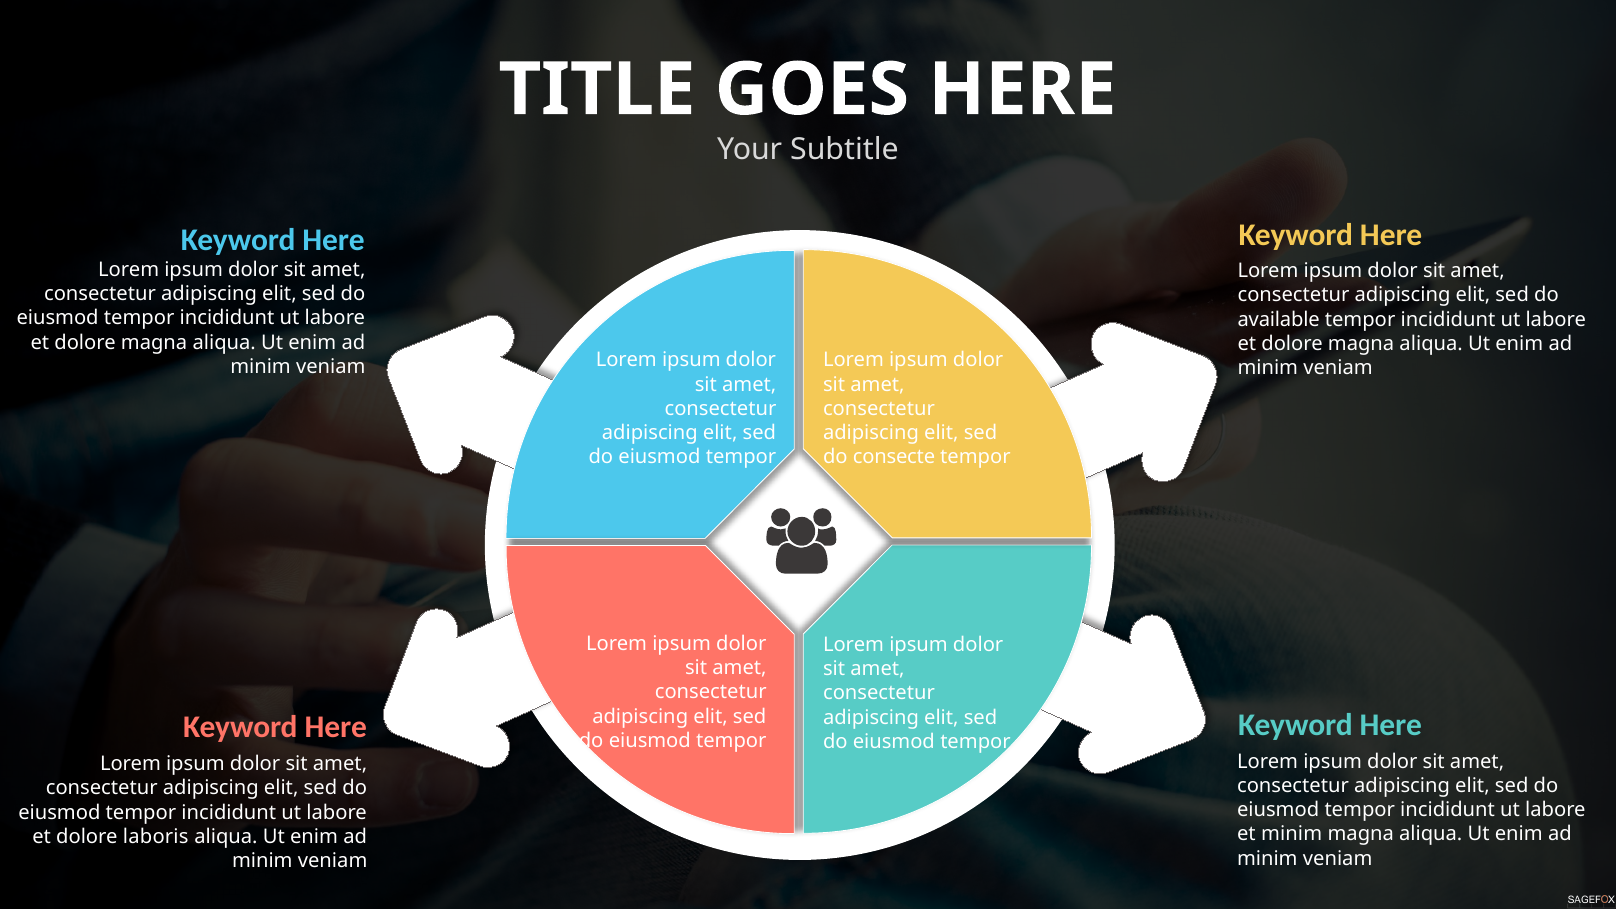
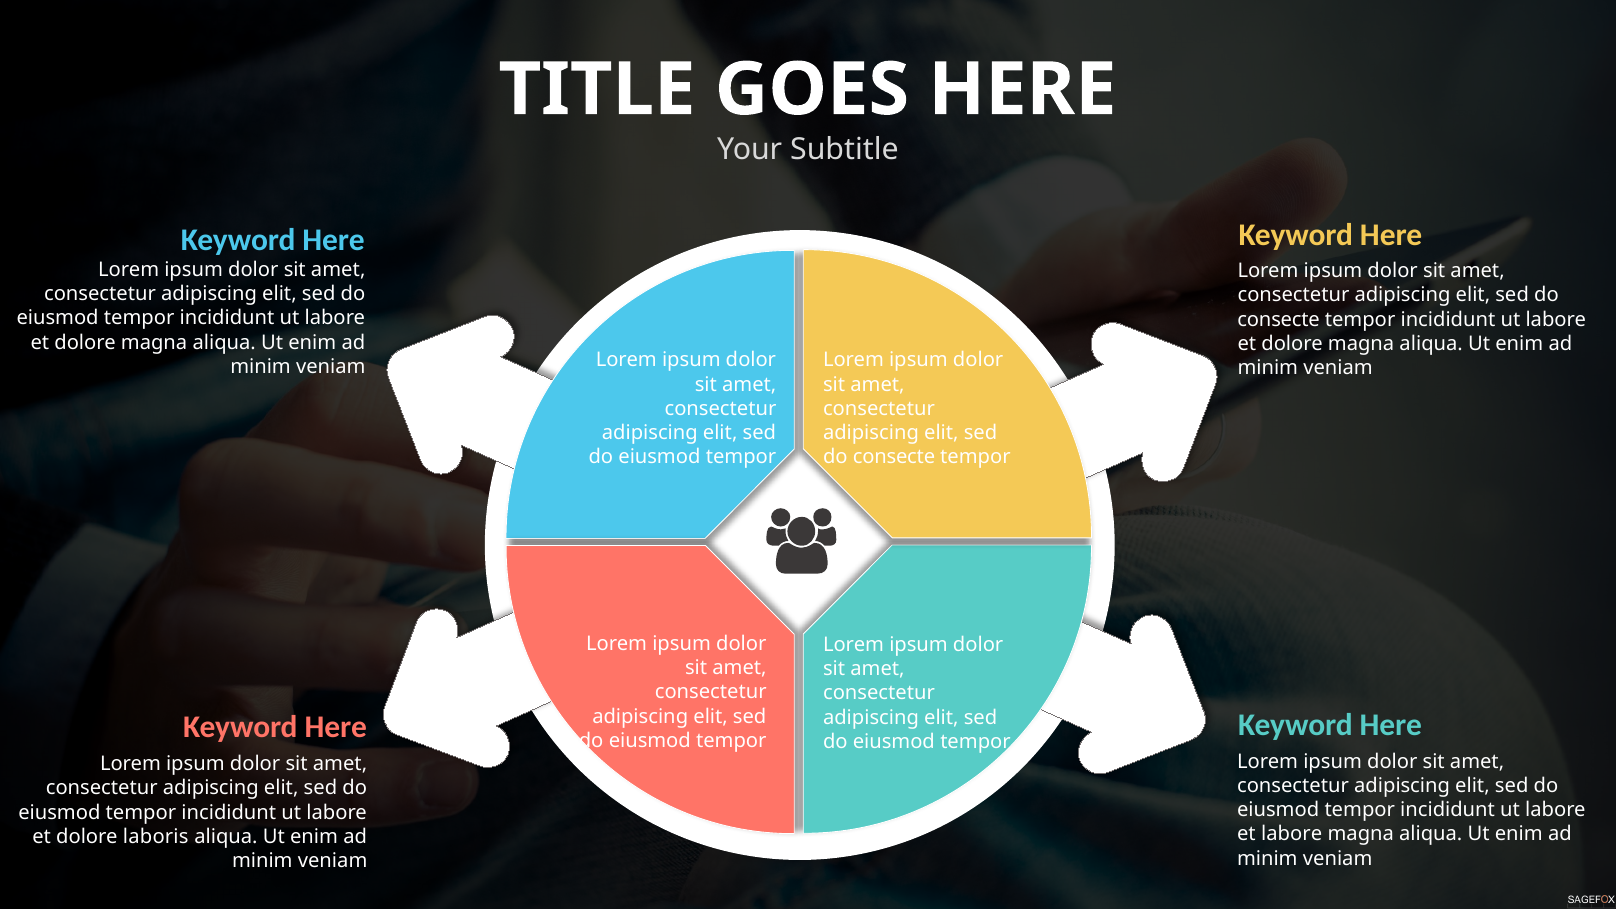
available at (1279, 319): available -> consecte
et minim: minim -> labore
